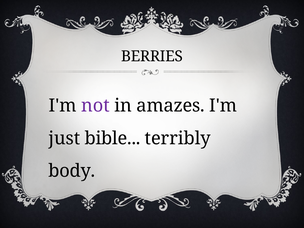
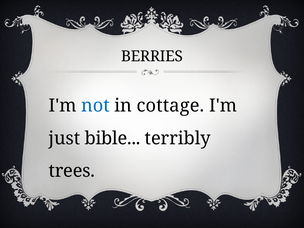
not colour: purple -> blue
amazes: amazes -> cottage
body: body -> trees
